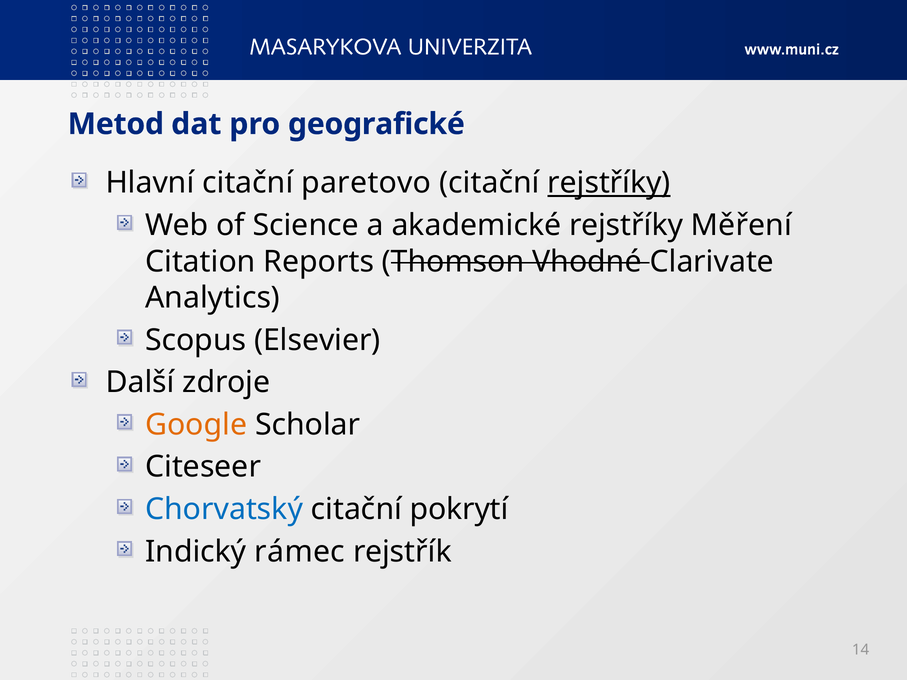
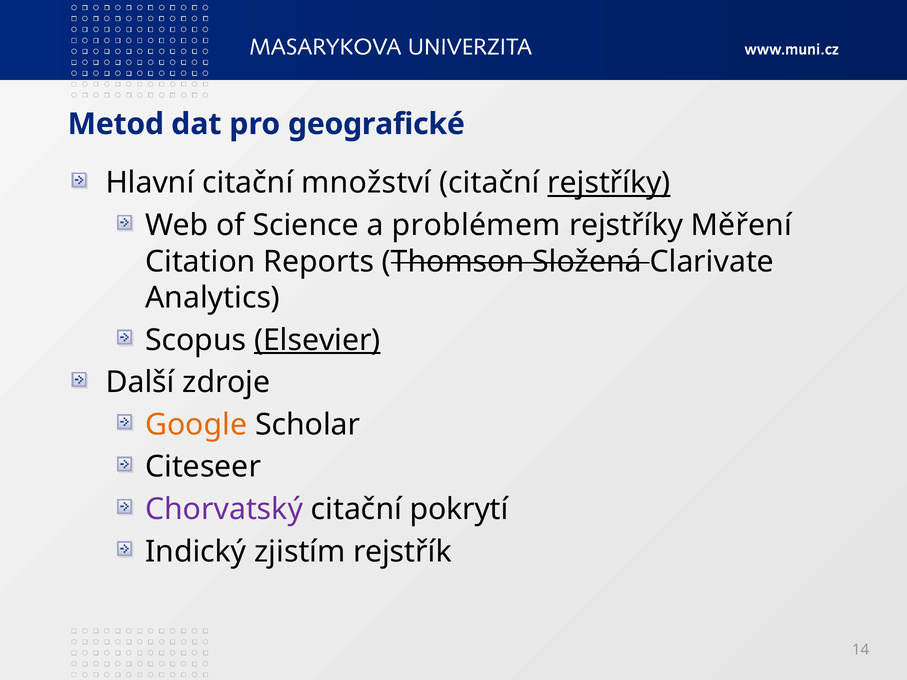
paretovo: paretovo -> množství
akademické: akademické -> problémem
Vhodné: Vhodné -> Složená
Elsevier underline: none -> present
Chorvatský colour: blue -> purple
rámec: rámec -> zjistím
